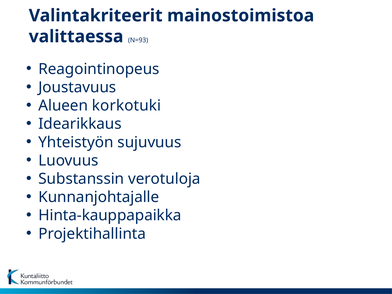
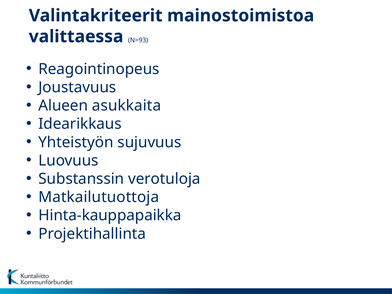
korkotuki: korkotuki -> asukkaita
Kunnanjohtajalle: Kunnanjohtajalle -> Matkailutuottoja
